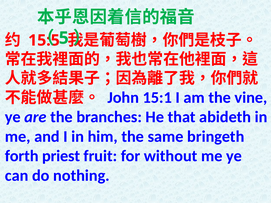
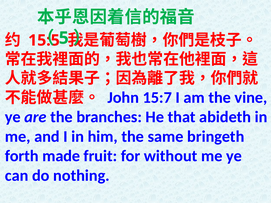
15:1: 15:1 -> 15:7
priest: priest -> made
